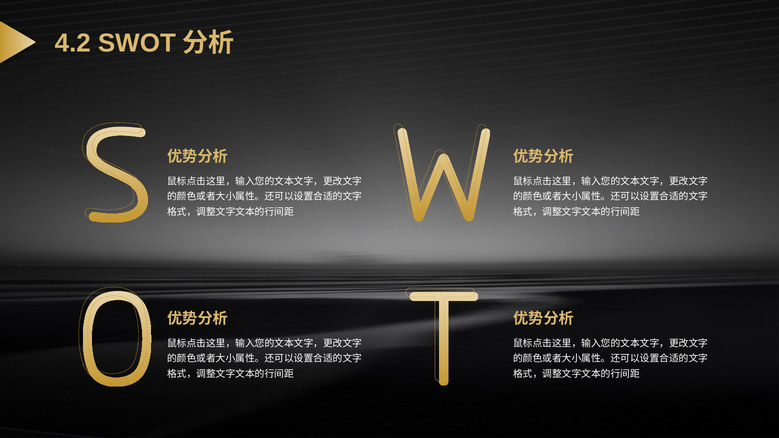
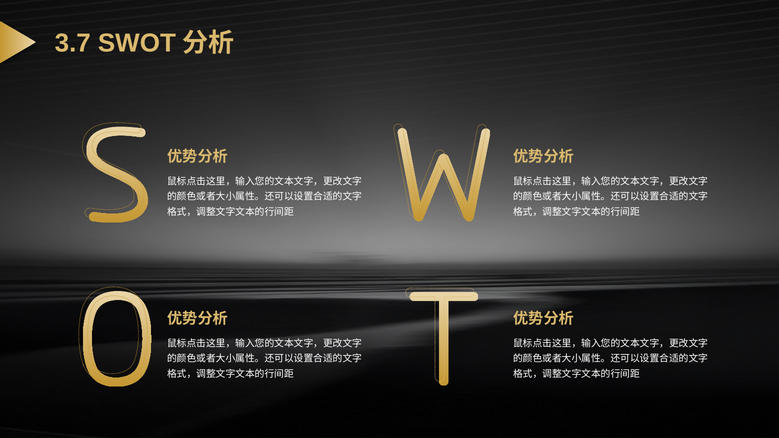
4.2: 4.2 -> 3.7
